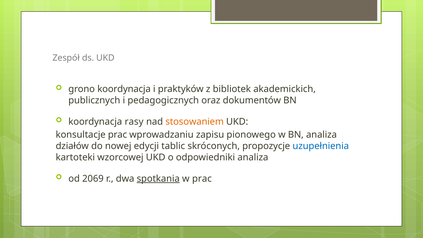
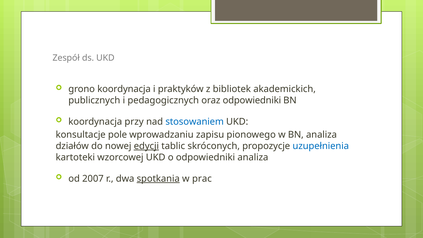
oraz dokumentów: dokumentów -> odpowiedniki
rasy: rasy -> przy
stosowaniem colour: orange -> blue
konsultacje prac: prac -> pole
edycji underline: none -> present
2069: 2069 -> 2007
